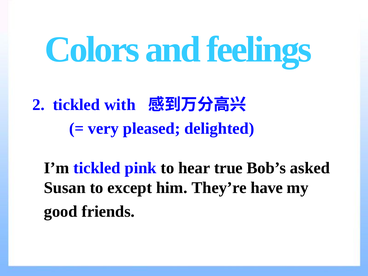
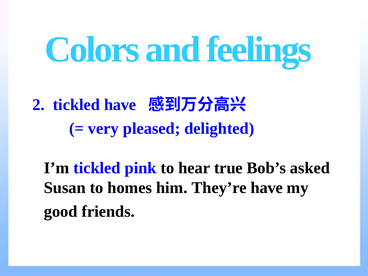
tickled with: with -> have
except: except -> homes
